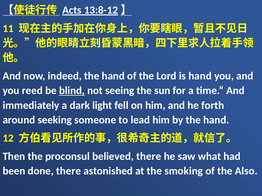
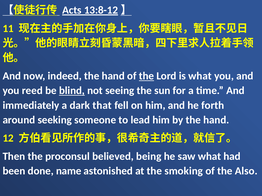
the at (147, 76) underline: none -> present
is hand: hand -> what
light: light -> that
believed there: there -> being
done there: there -> name
